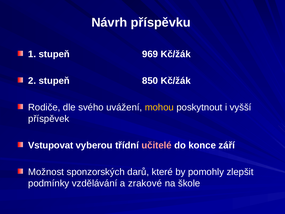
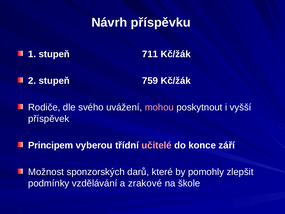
969: 969 -> 711
850: 850 -> 759
mohou colour: yellow -> pink
Vstupovat: Vstupovat -> Principem
